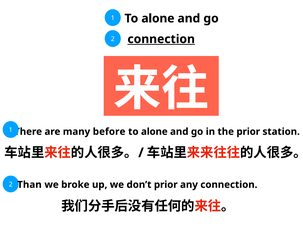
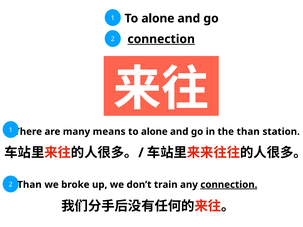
before: before -> means
the prior: prior -> than
don’t prior: prior -> train
connection at (229, 185) underline: none -> present
